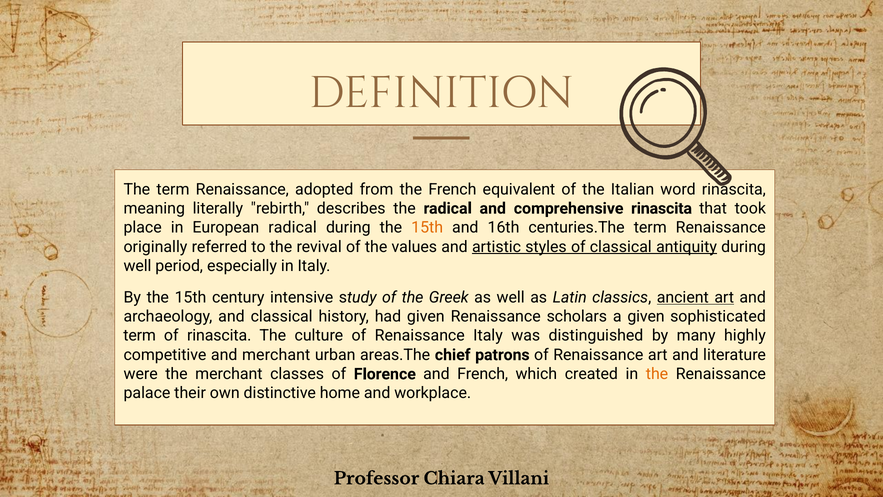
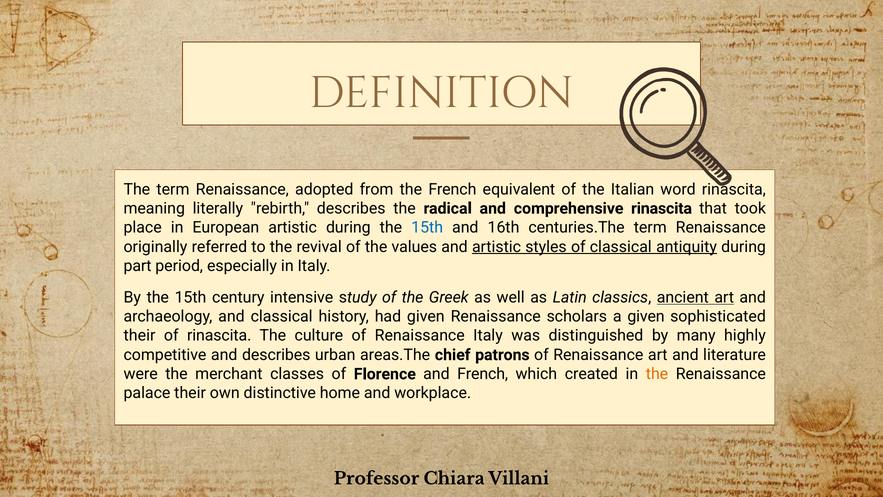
European radical: radical -> artistic
15th at (427, 227) colour: orange -> blue
well at (138, 266): well -> part
term at (140, 336): term -> their
and merchant: merchant -> describes
